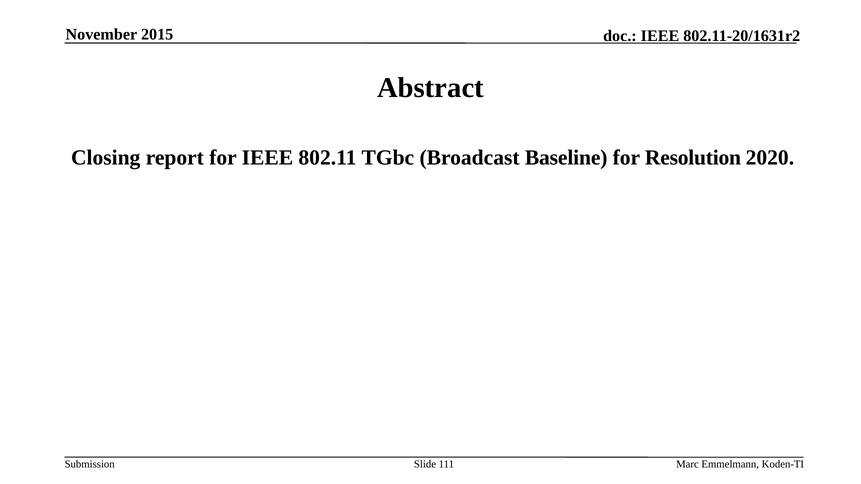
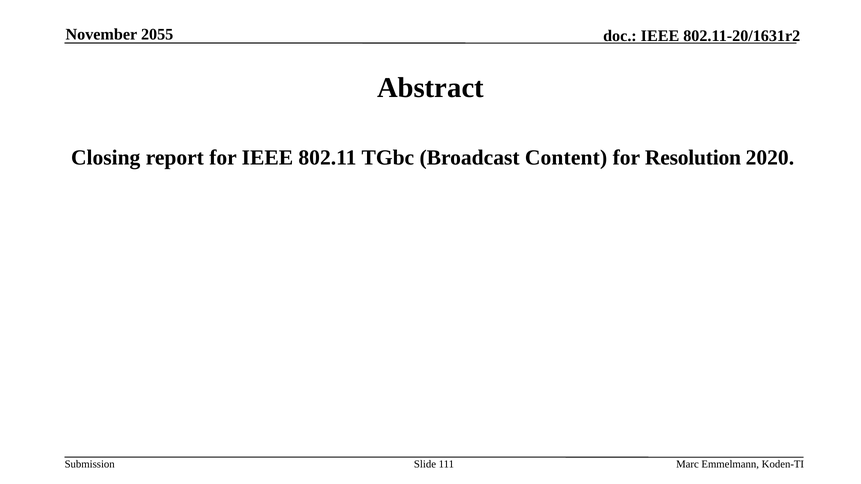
2015: 2015 -> 2055
Baseline: Baseline -> Content
